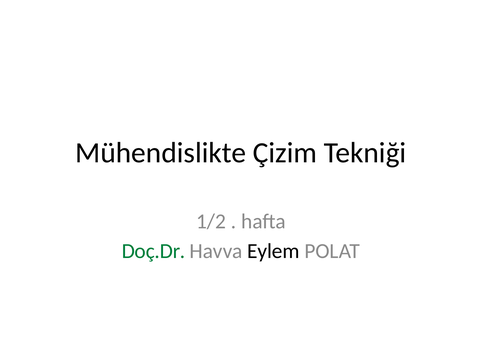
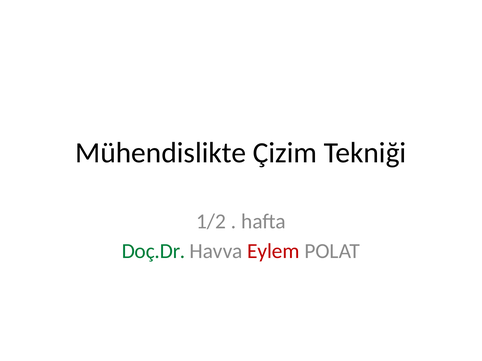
Eylem colour: black -> red
